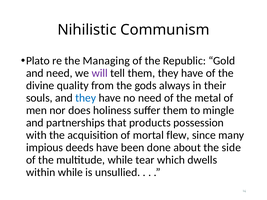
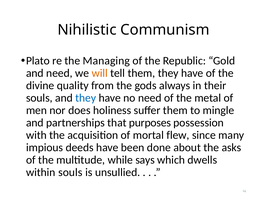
will colour: purple -> orange
products: products -> purposes
side: side -> asks
tear: tear -> says
within while: while -> souls
